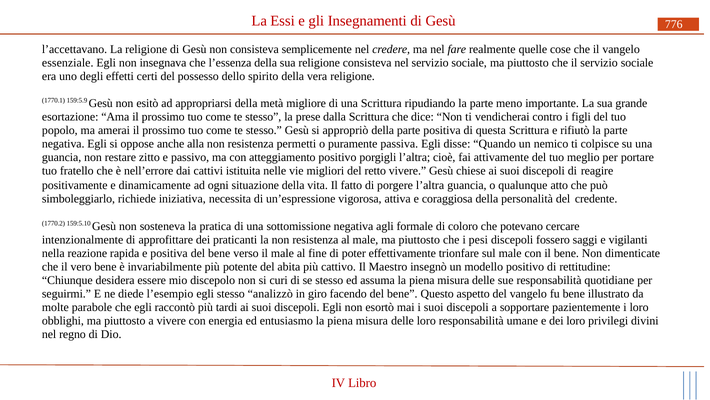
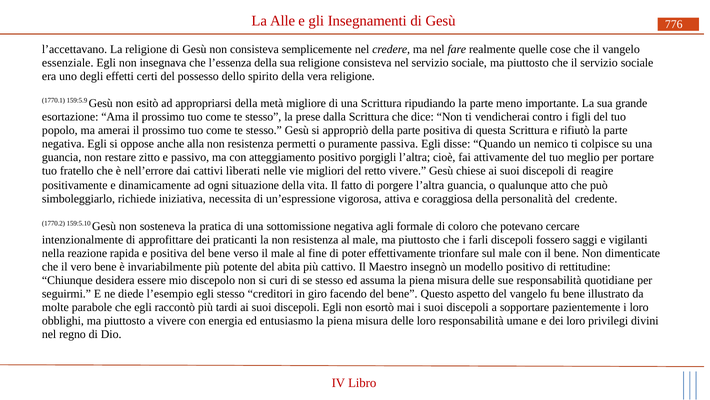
Essi: Essi -> Alle
istituita: istituita -> lìberati
pesi: pesi -> farli
analizzò: analizzò -> creditori
